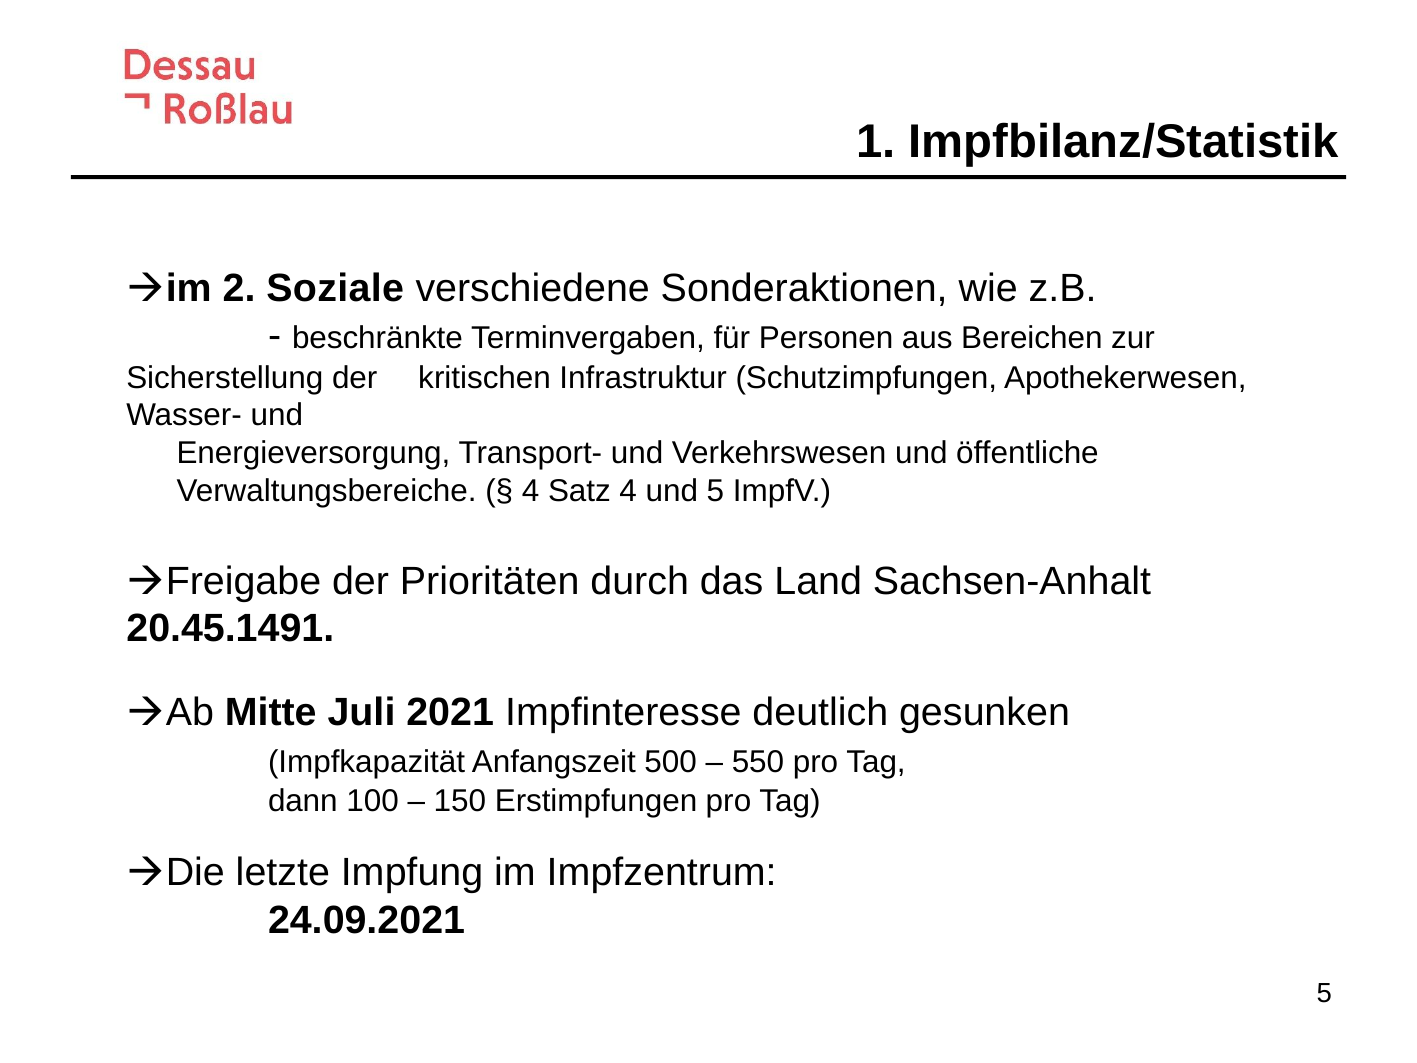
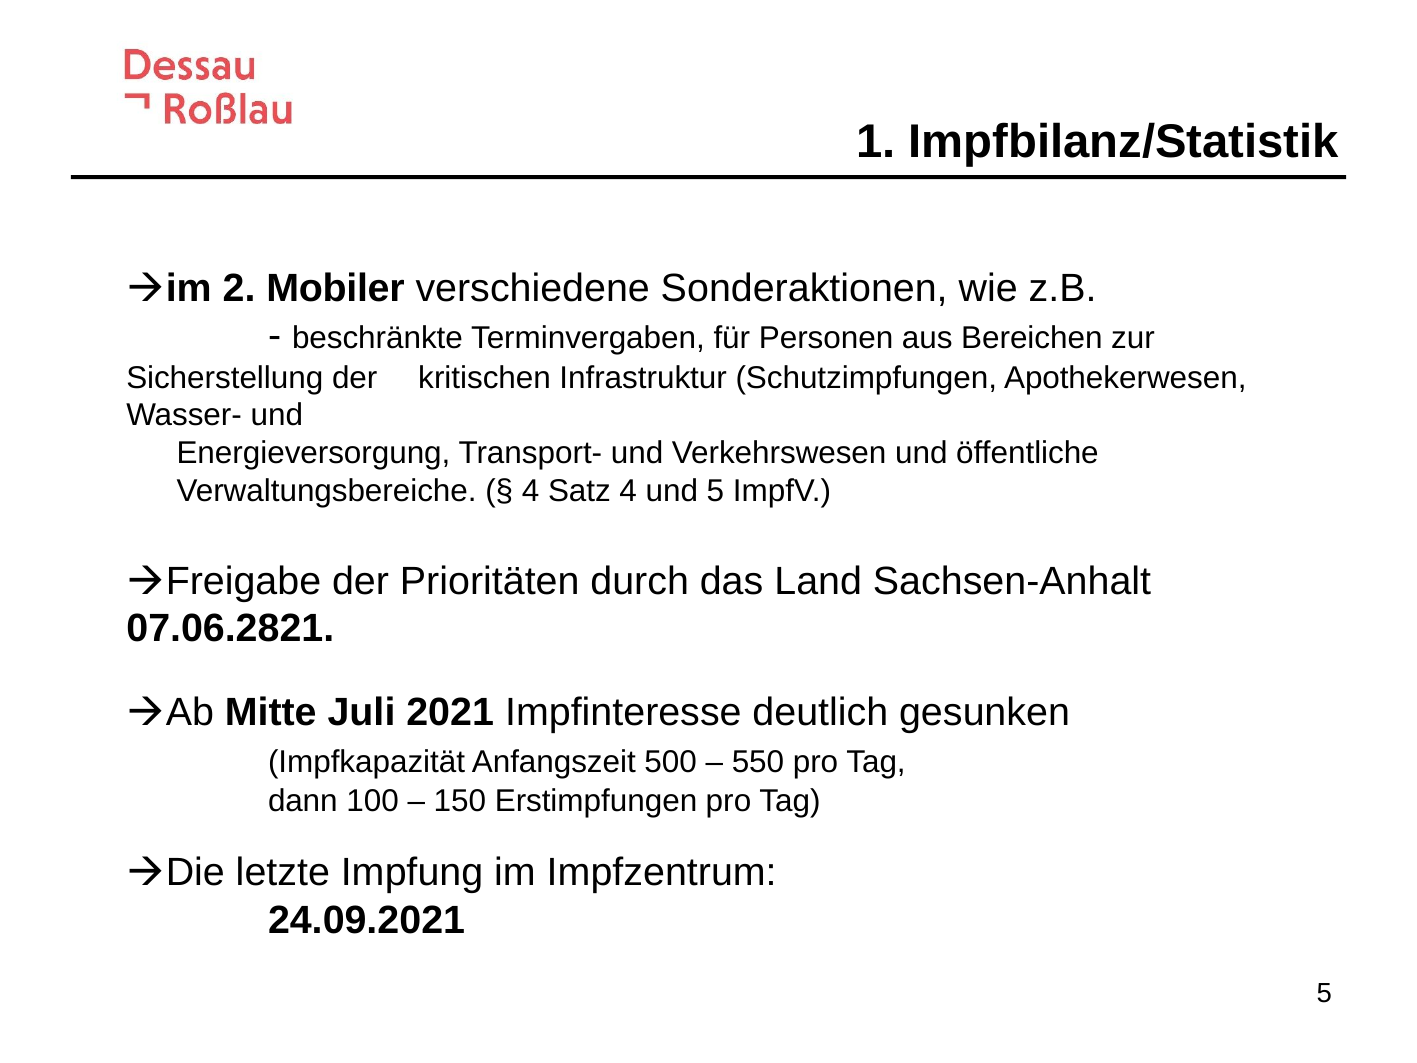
Soziale: Soziale -> Mobiler
20.45.1491: 20.45.1491 -> 07.06.2821
